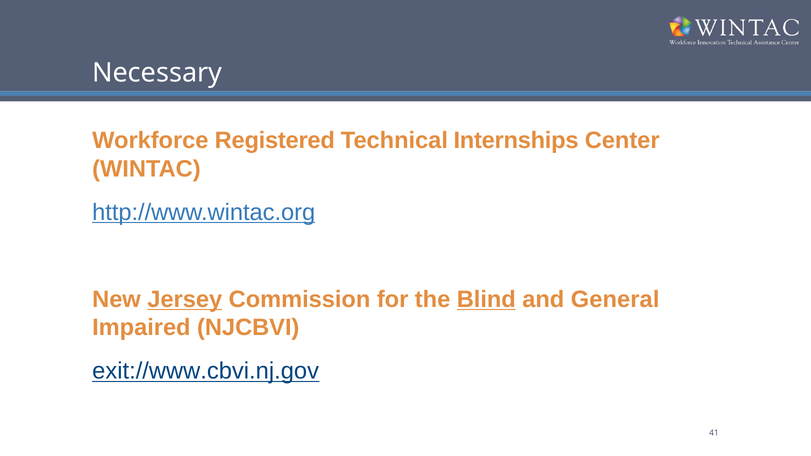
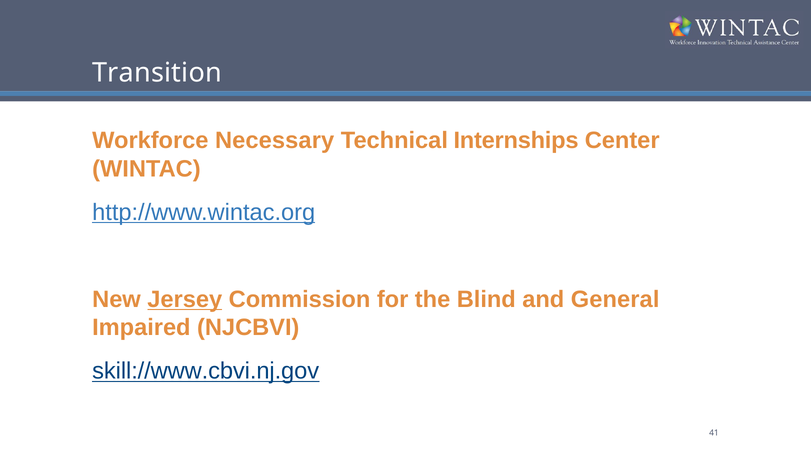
Necessary: Necessary -> Transition
Registered: Registered -> Necessary
Blind underline: present -> none
exit://www.cbvi.nj.gov: exit://www.cbvi.nj.gov -> skill://www.cbvi.nj.gov
